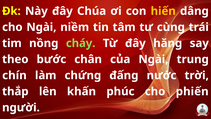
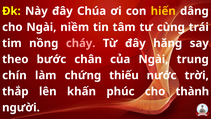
cháy colour: light green -> pink
đấng: đấng -> thiếu
phiến: phiến -> thành
